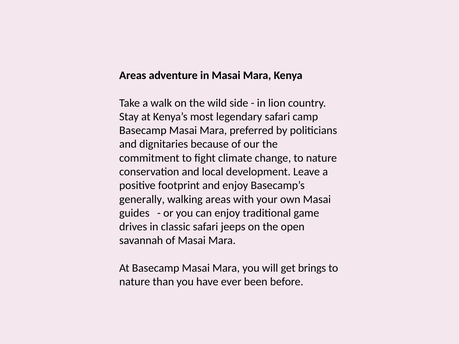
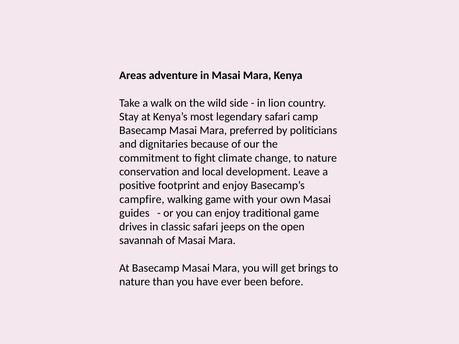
generally: generally -> campfire
walking areas: areas -> game
